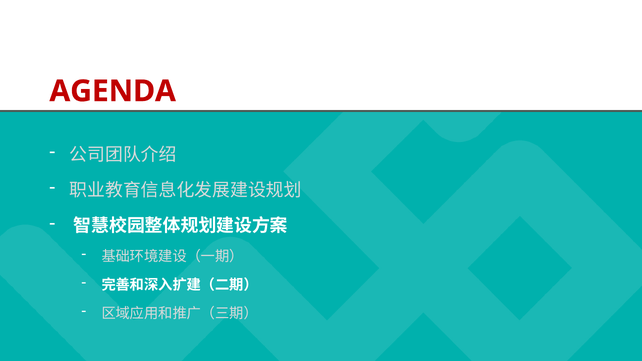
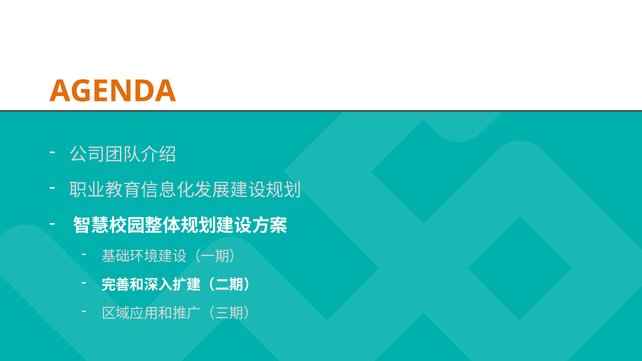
AGENDA colour: red -> orange
